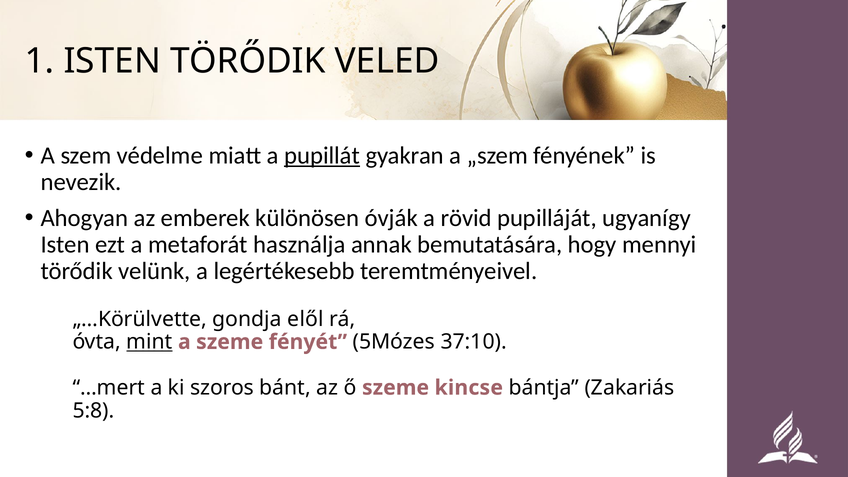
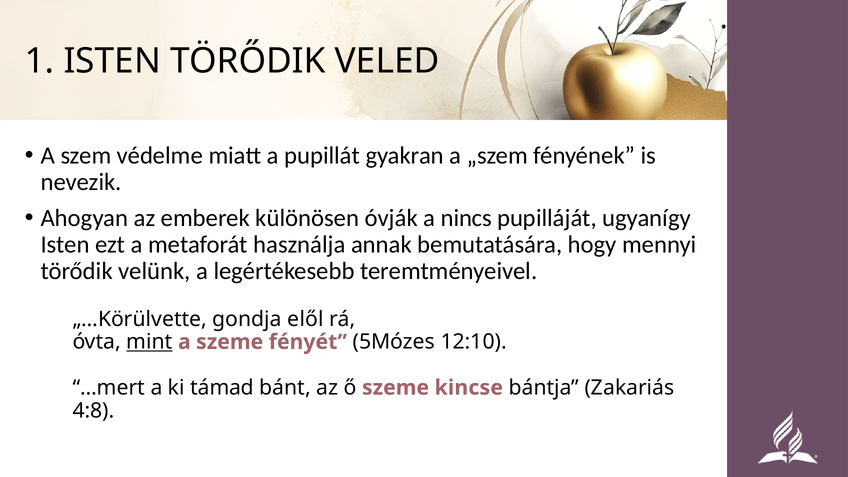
pupillát underline: present -> none
rövid: rövid -> nincs
37:10: 37:10 -> 12:10
szoros: szoros -> támad
5:8: 5:8 -> 4:8
